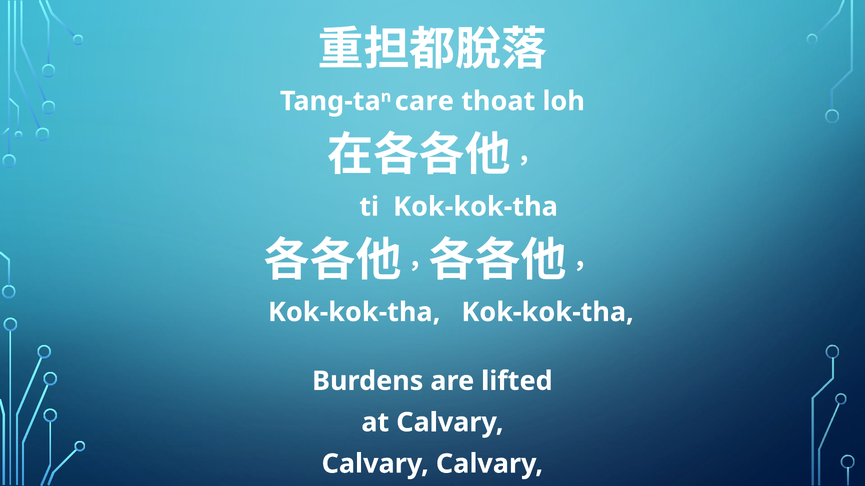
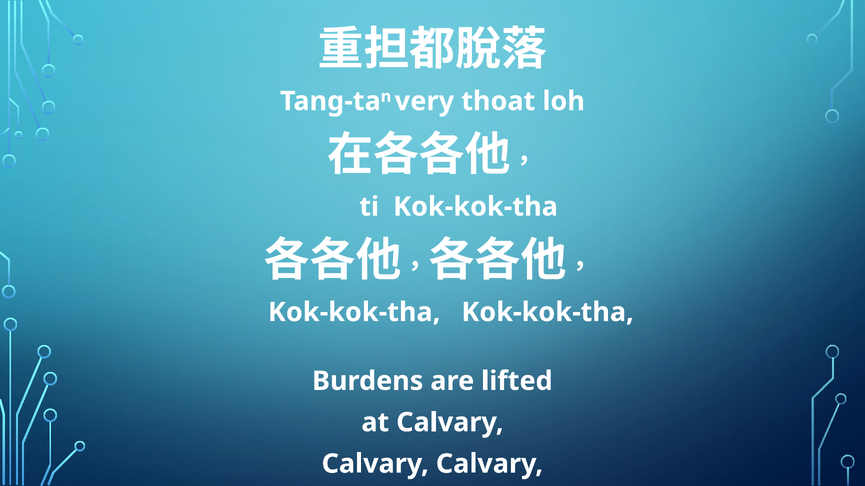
care: care -> very
